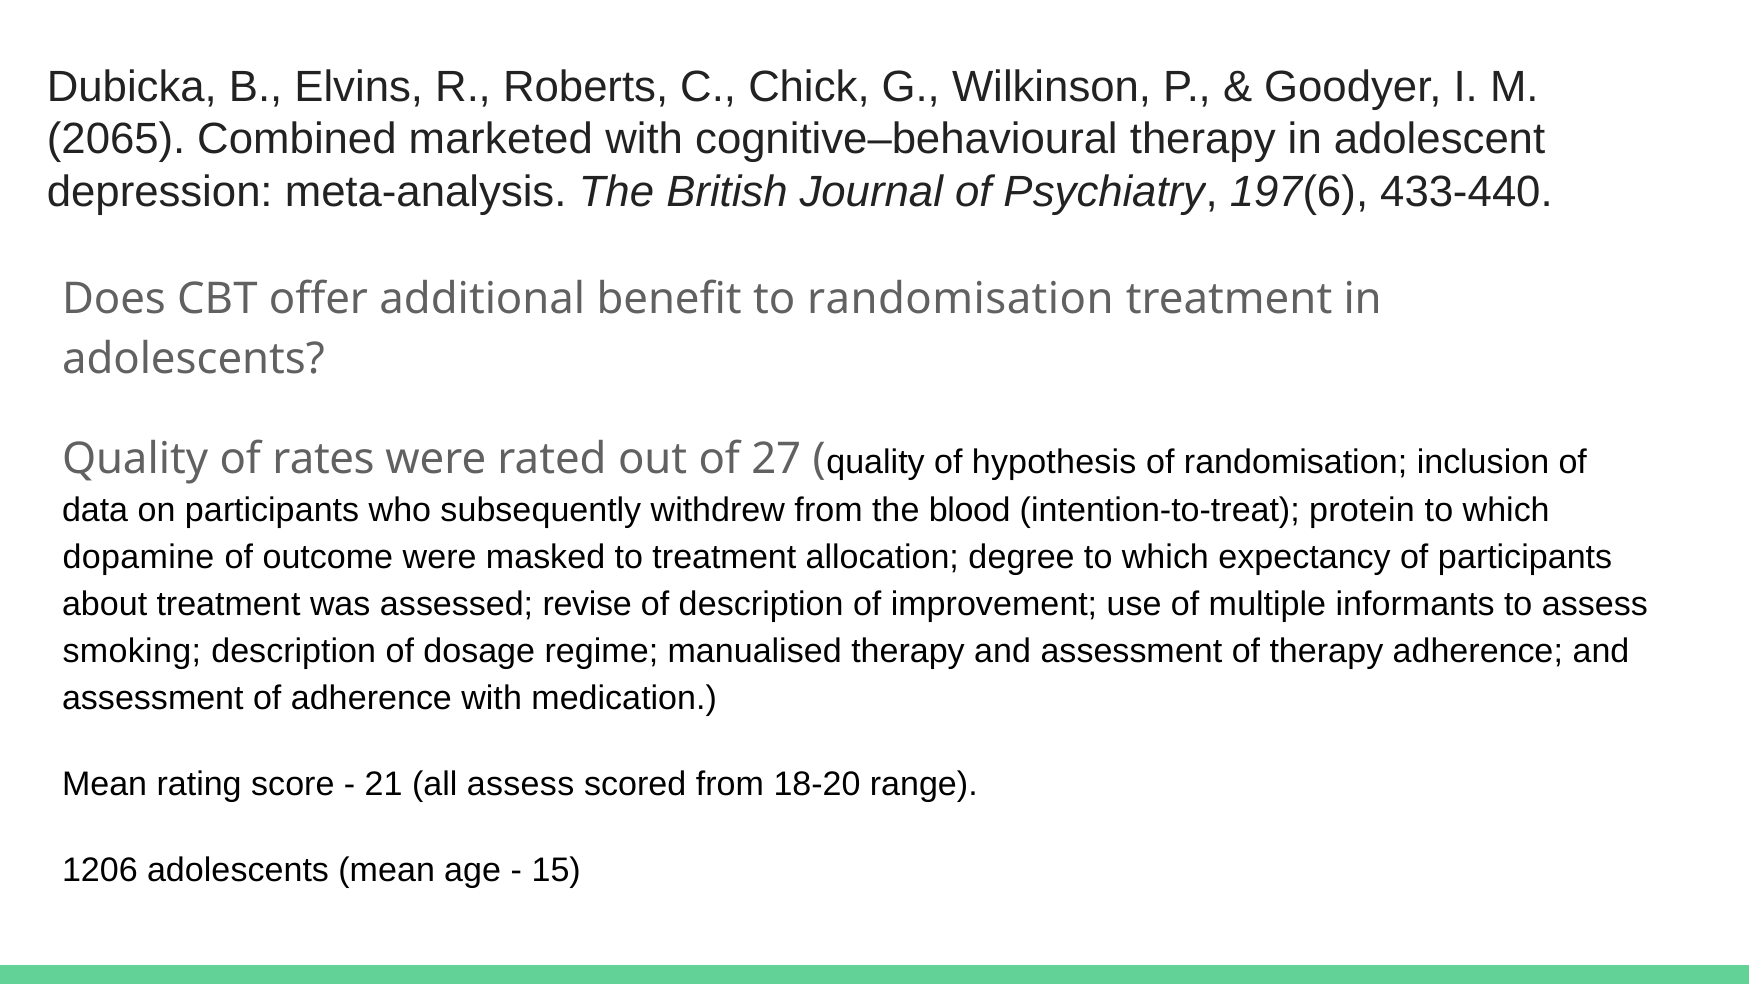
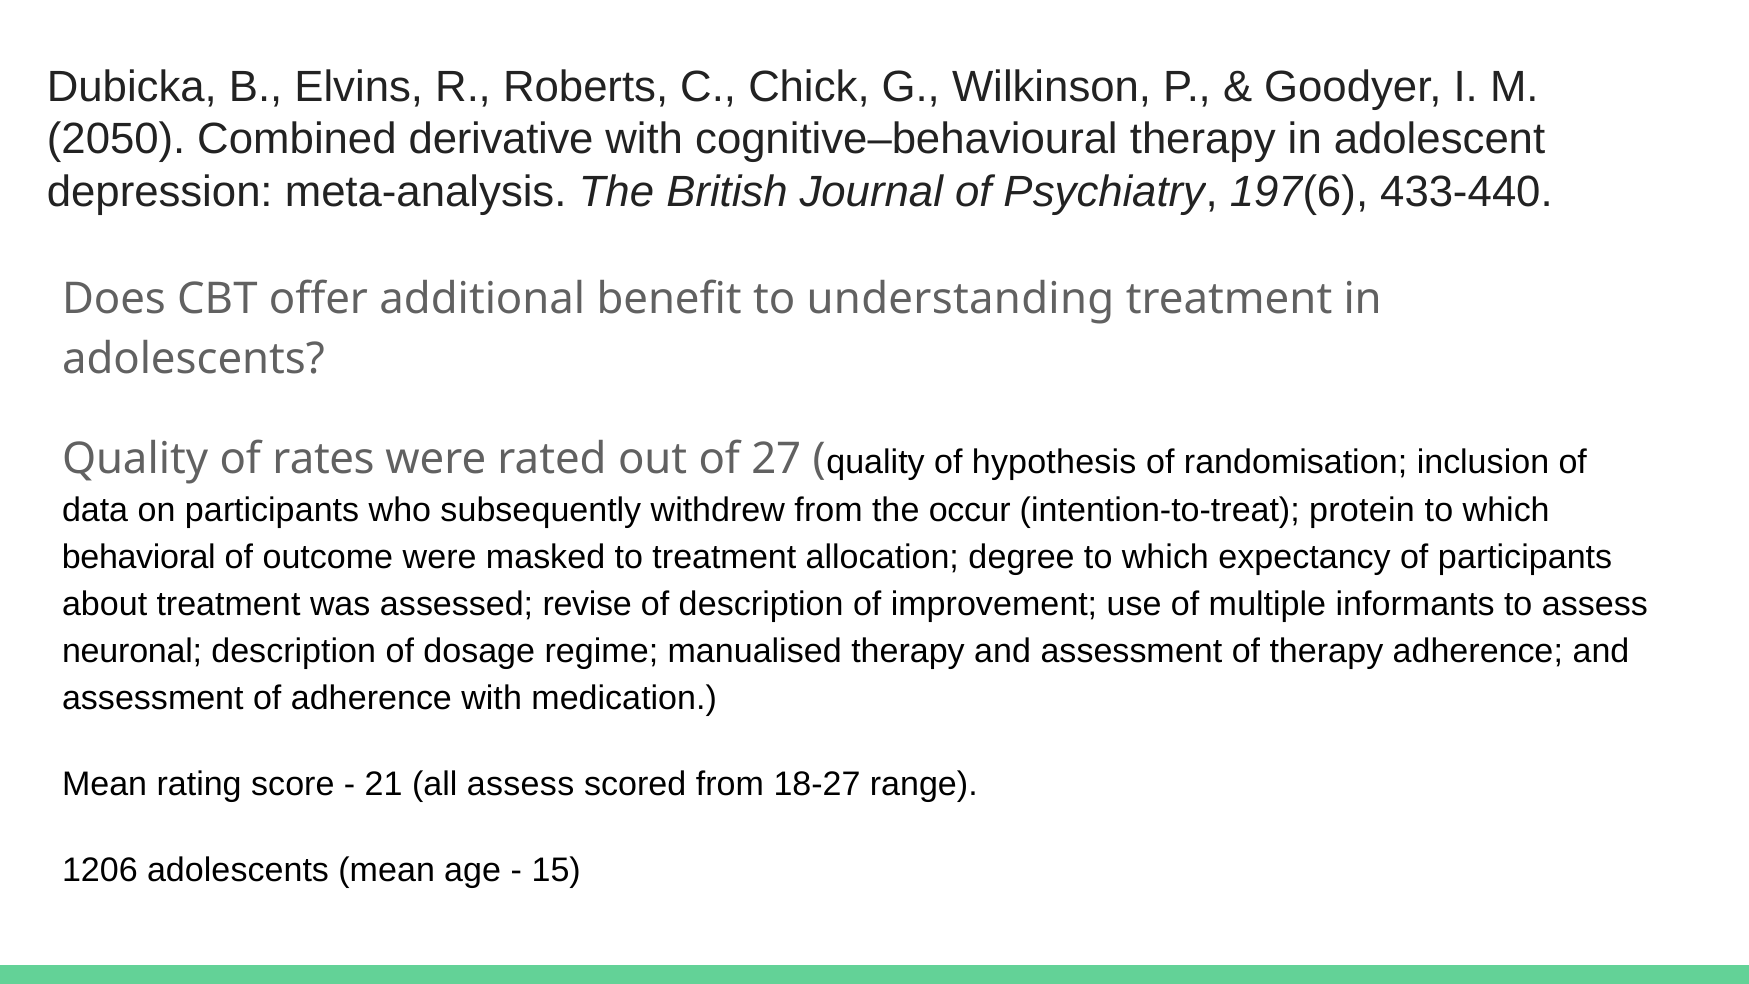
2065: 2065 -> 2050
marketed: marketed -> derivative
to randomisation: randomisation -> understanding
blood: blood -> occur
dopamine: dopamine -> behavioral
smoking: smoking -> neuronal
18-20: 18-20 -> 18-27
